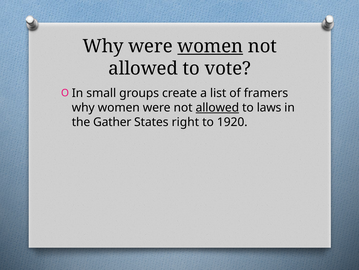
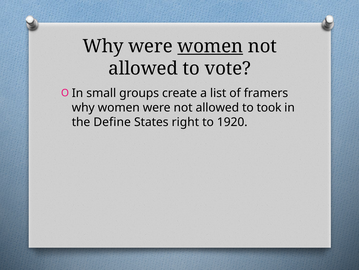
allowed at (217, 107) underline: present -> none
laws: laws -> took
Gather: Gather -> Define
